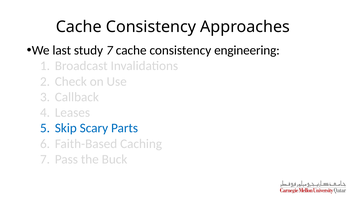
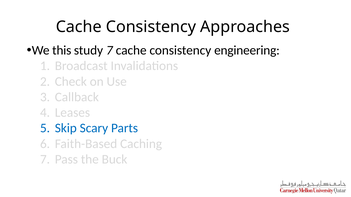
last: last -> this
